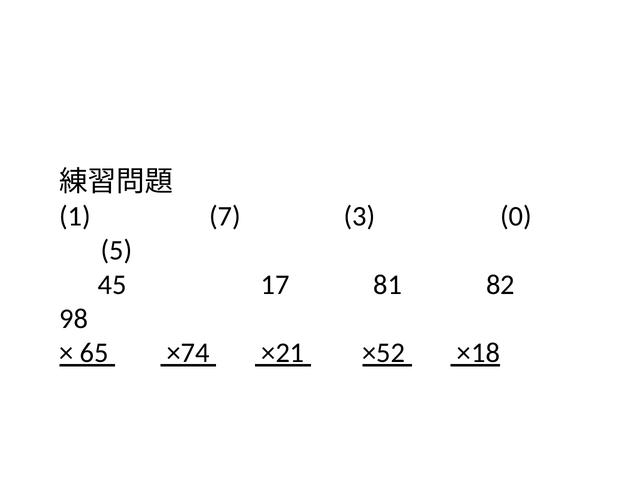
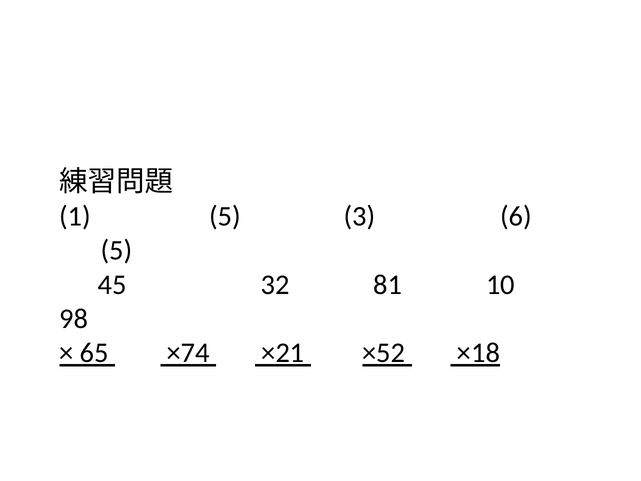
1 7: 7 -> 5
0: 0 -> 6
17: 17 -> 32
82: 82 -> 10
